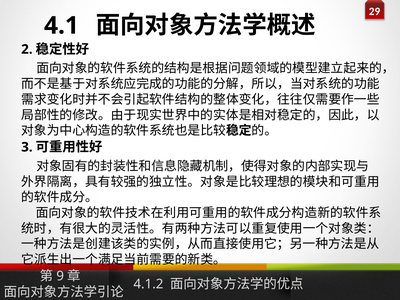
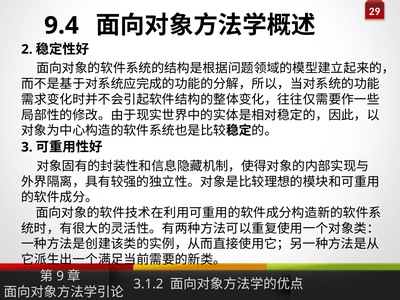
4.1: 4.1 -> 9.4
4.1.2: 4.1.2 -> 3.1.2
